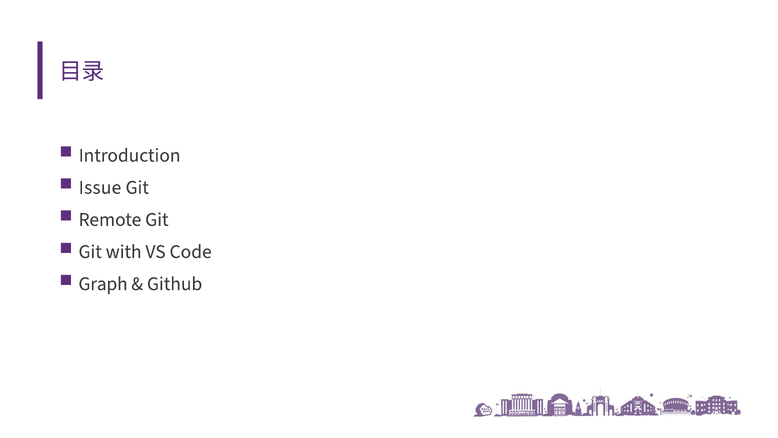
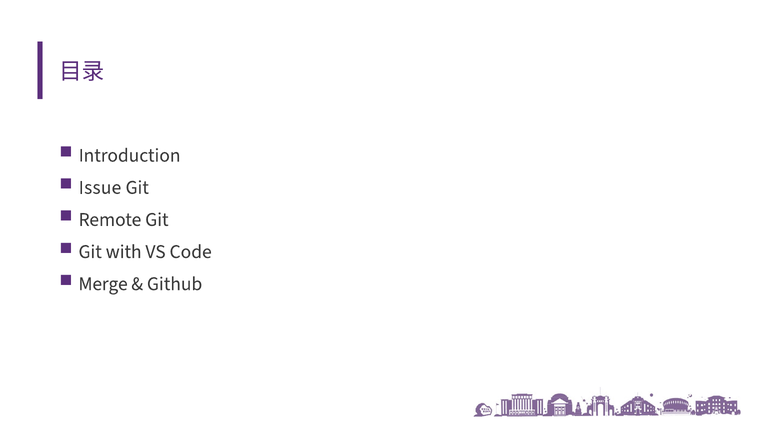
Graph: Graph -> Merge
